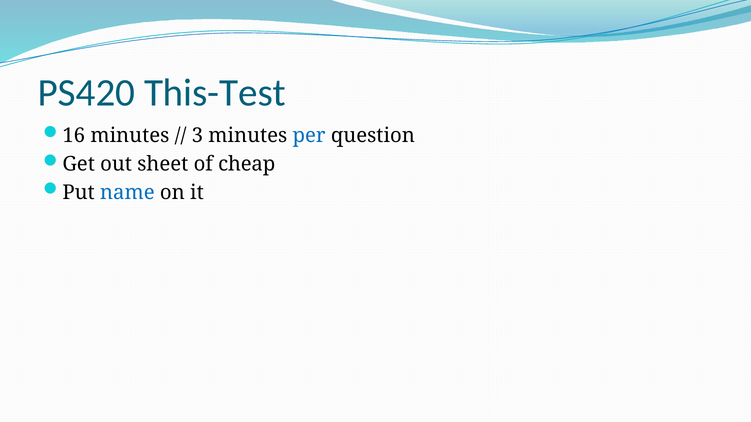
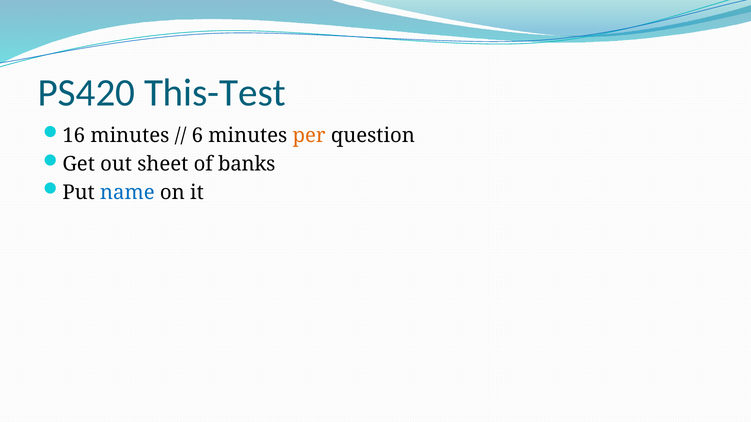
3: 3 -> 6
per colour: blue -> orange
cheap: cheap -> banks
